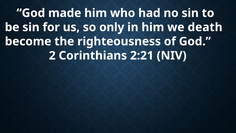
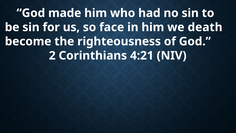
only: only -> face
2:21: 2:21 -> 4:21
